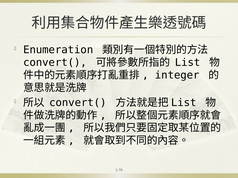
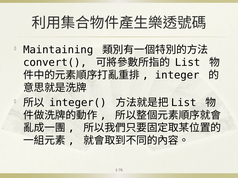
Enumeration: Enumeration -> Maintaining
convert( at (78, 103): convert( -> integer(
